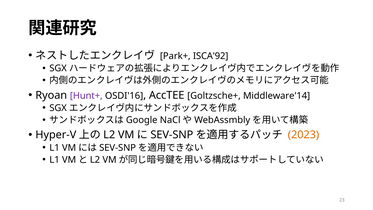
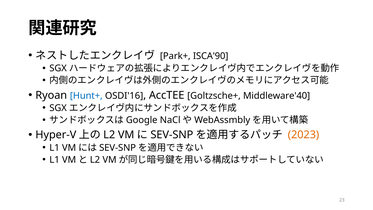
ISCA'92: ISCA'92 -> ISCA'90
Hunt+ colour: purple -> blue
Middleware'14: Middleware'14 -> Middleware'40
